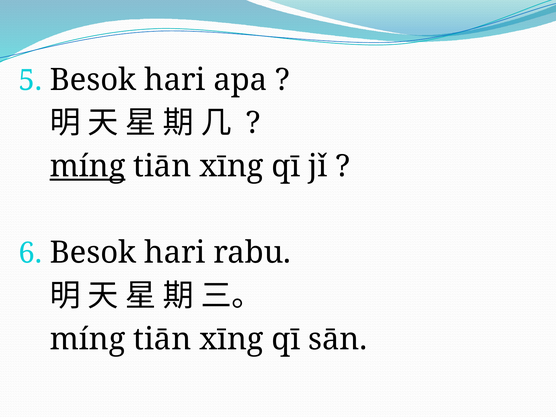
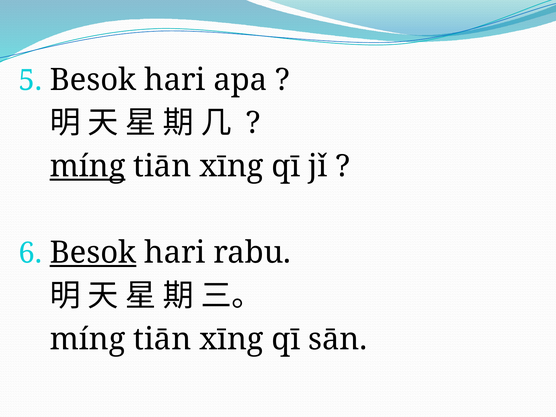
Besok at (93, 253) underline: none -> present
